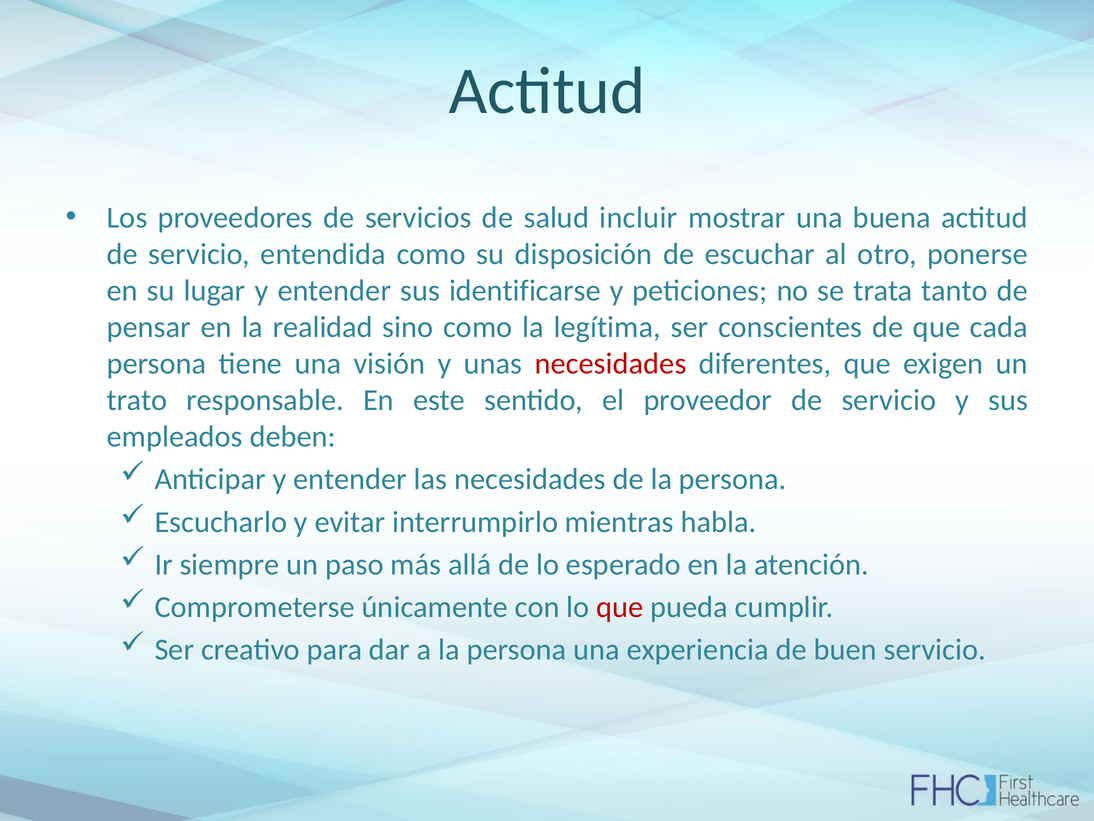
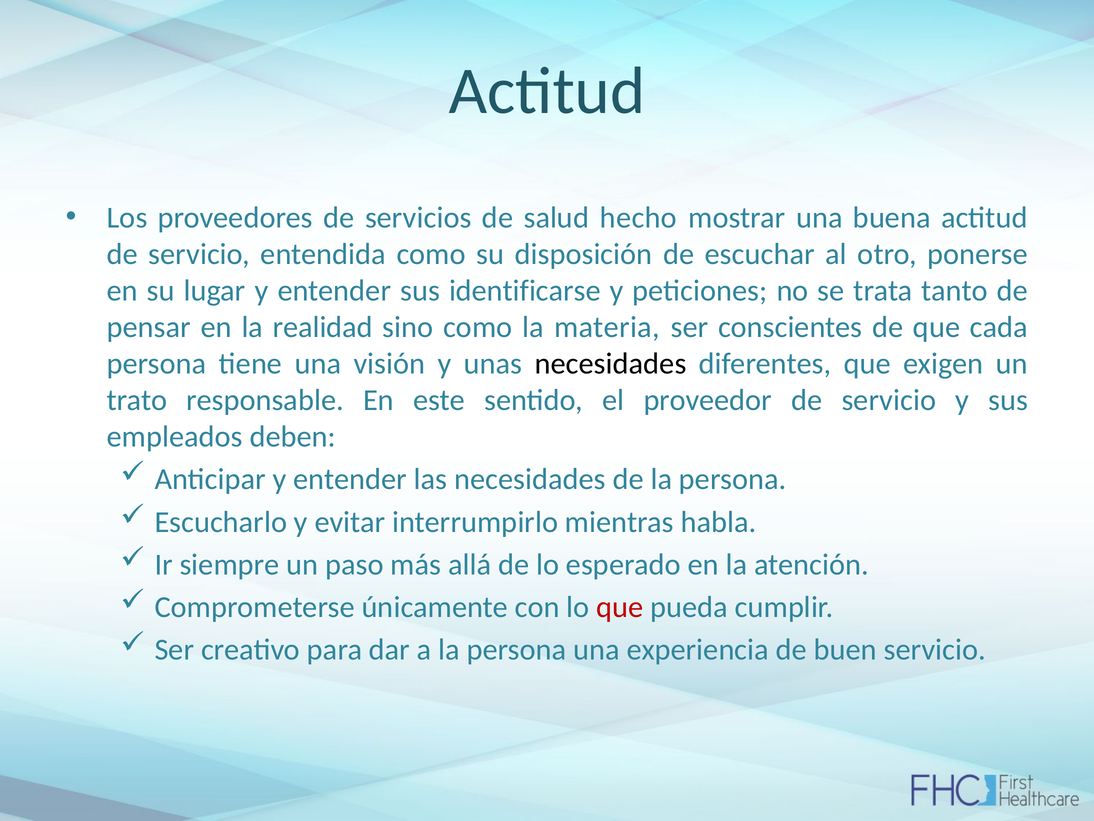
incluir: incluir -> hecho
legítima: legítima -> materia
necesidades at (611, 363) colour: red -> black
